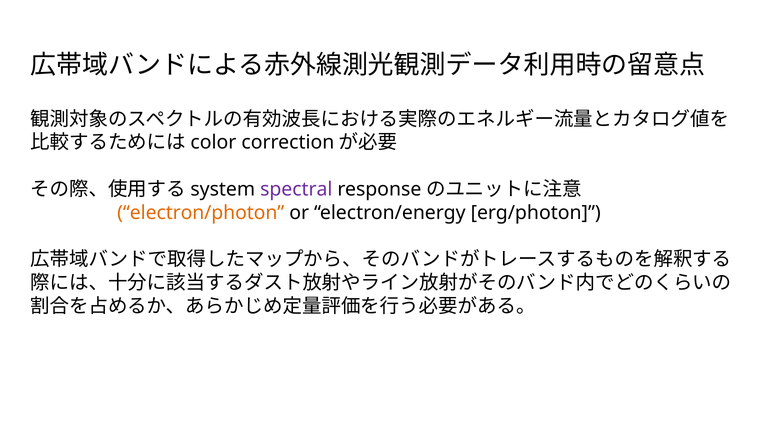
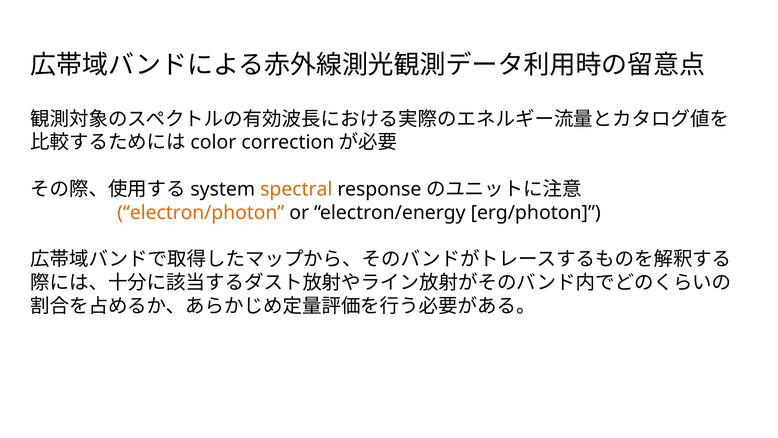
spectral colour: purple -> orange
